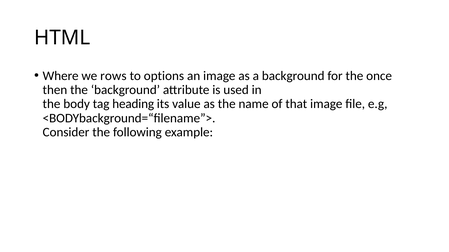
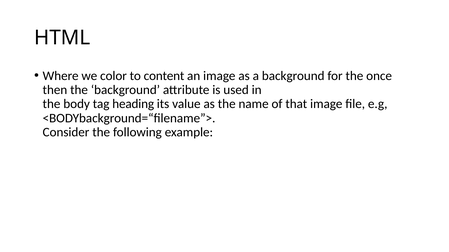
rows: rows -> color
options: options -> content
